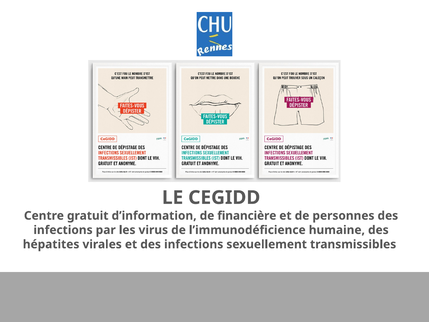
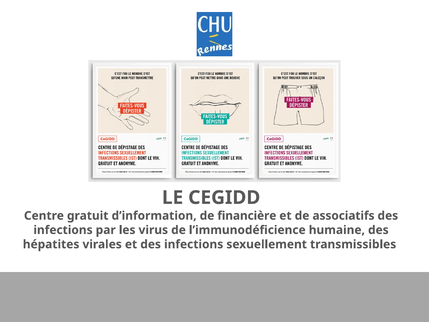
personnes: personnes -> associatifs
